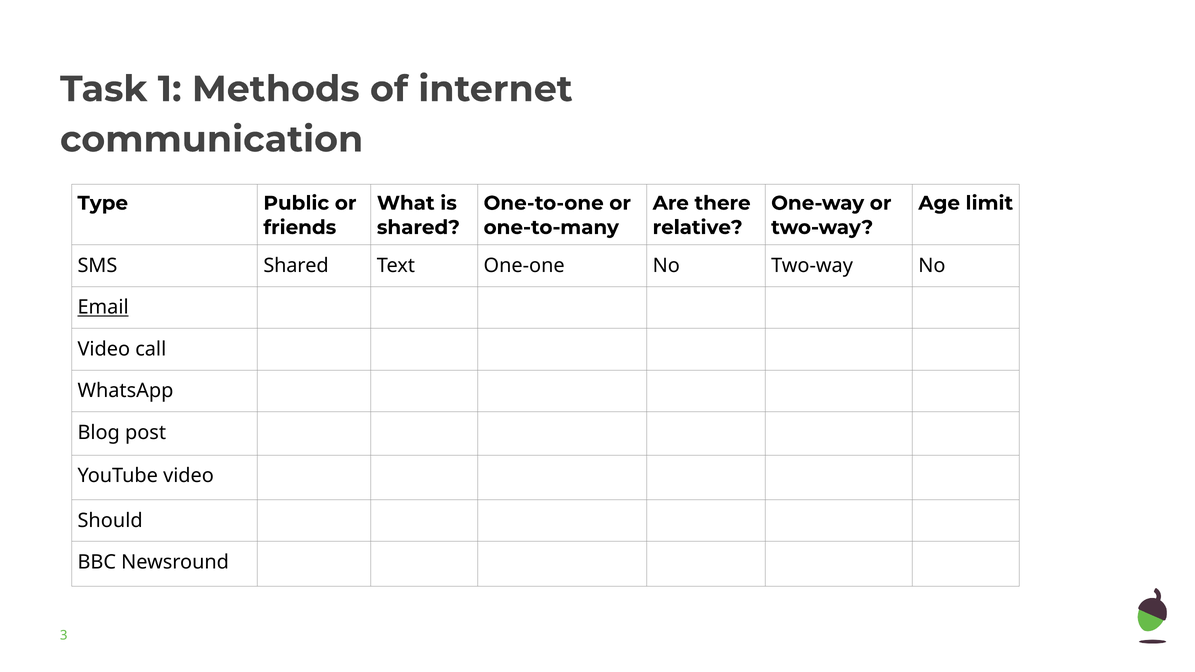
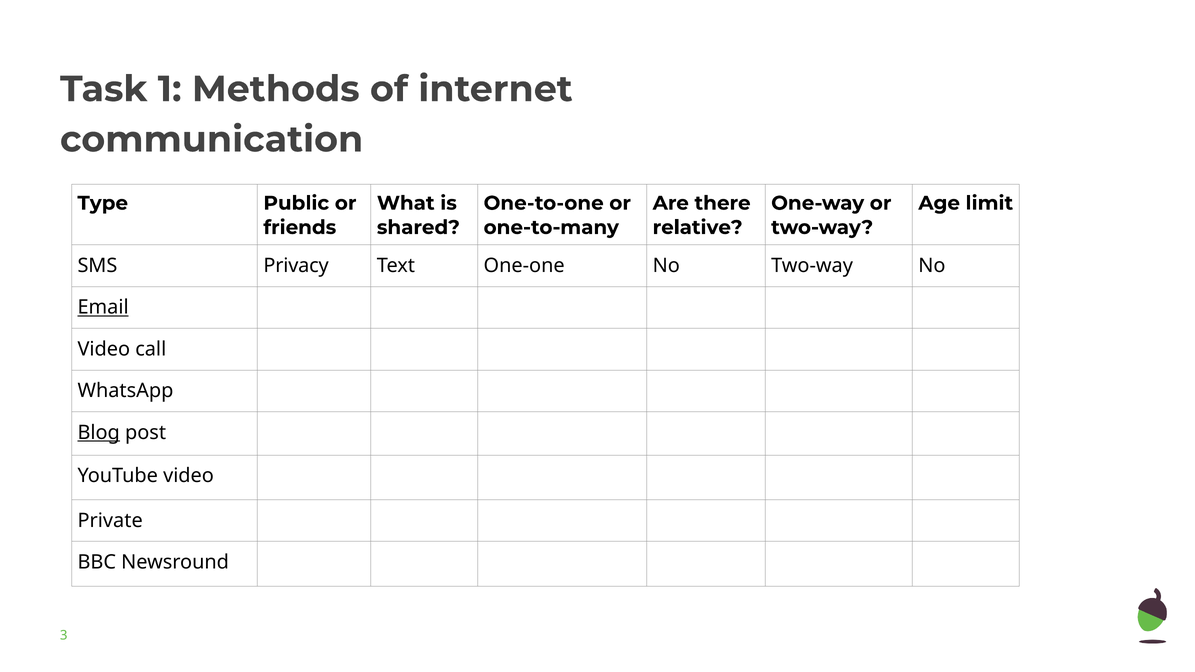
SMS Shared: Shared -> Privacy
Blog underline: none -> present
Should: Should -> Private
